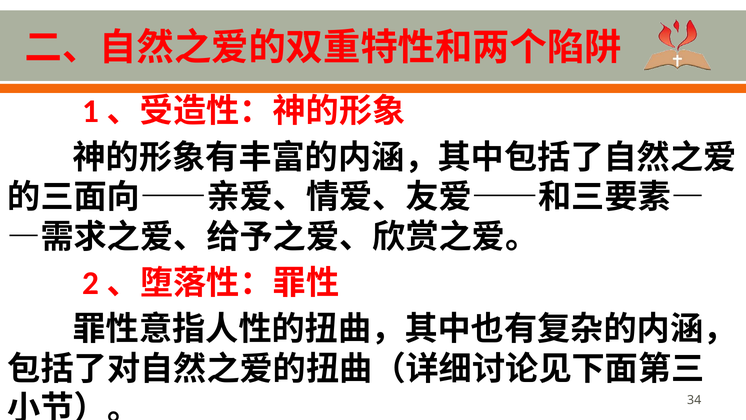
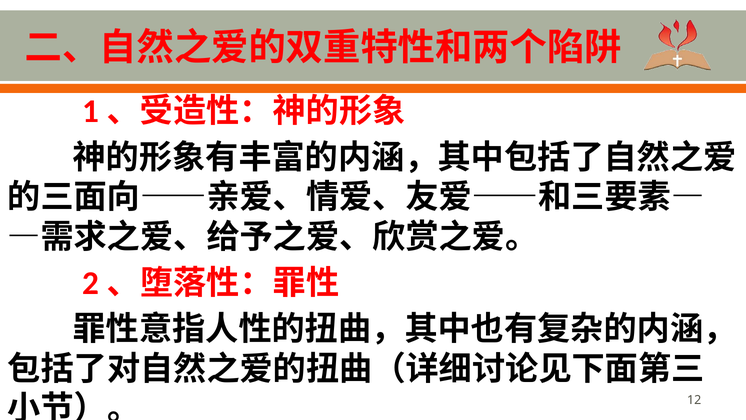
34: 34 -> 12
